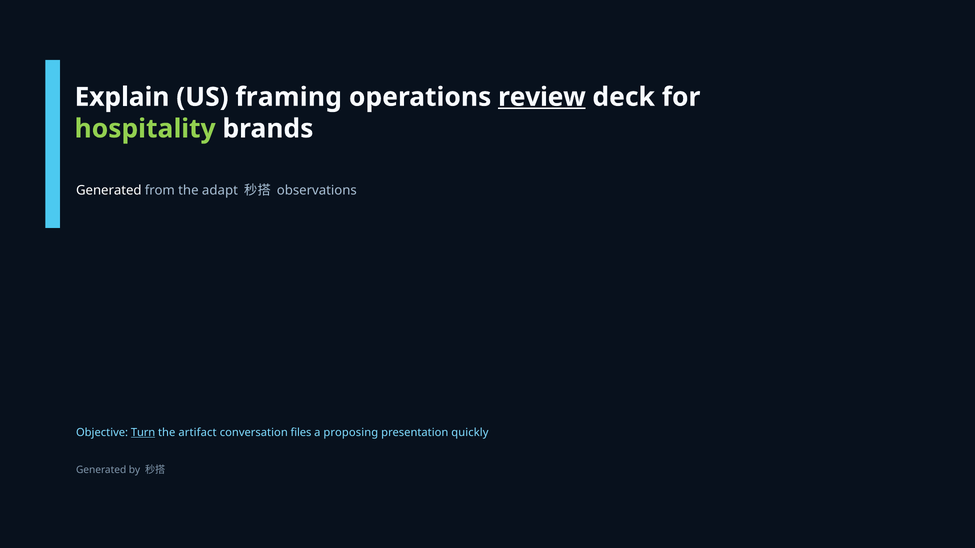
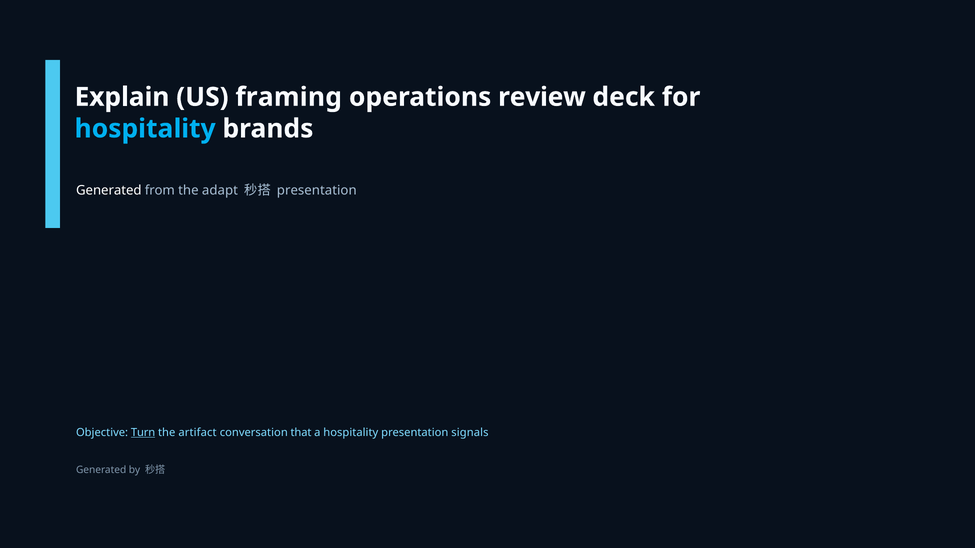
review underline: present -> none
hospitality at (145, 129) colour: light green -> light blue
observations at (317, 190): observations -> presentation
files: files -> that
a proposing: proposing -> hospitality
quickly: quickly -> signals
